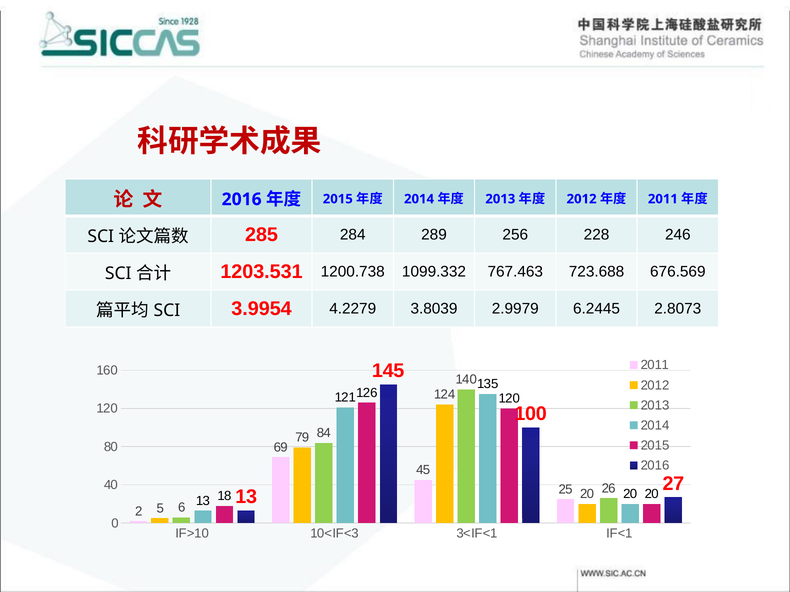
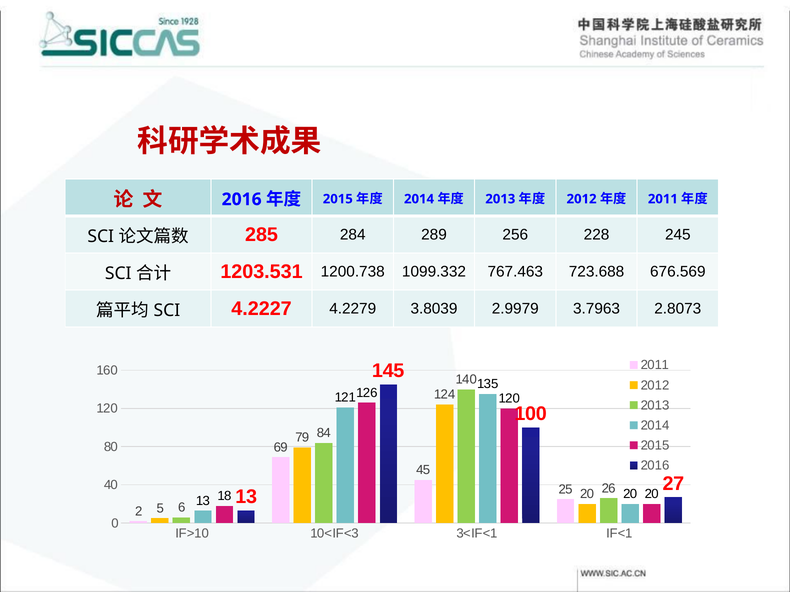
246: 246 -> 245
3.9954: 3.9954 -> 4.2227
6.2445: 6.2445 -> 3.7963
